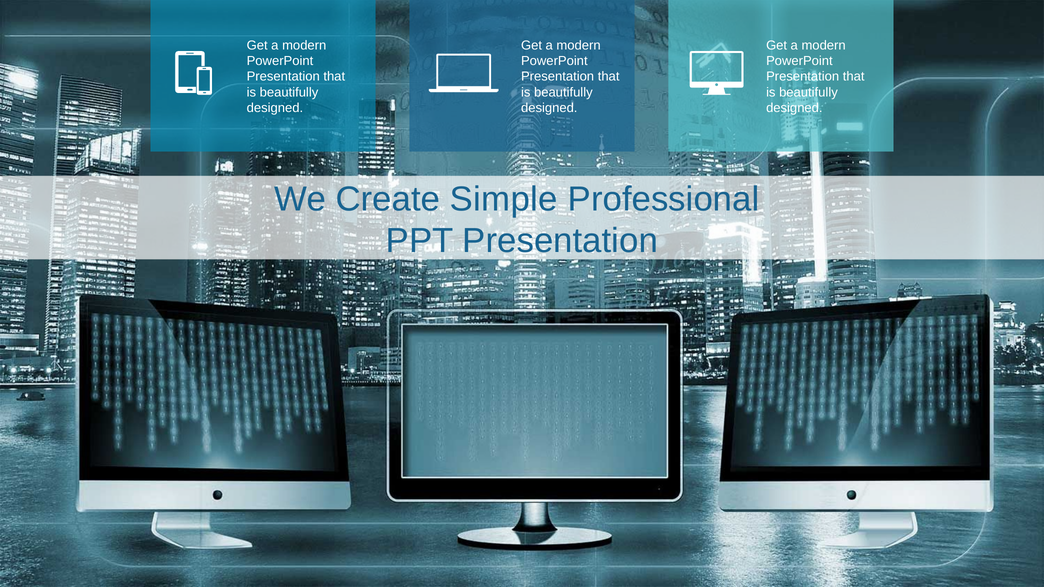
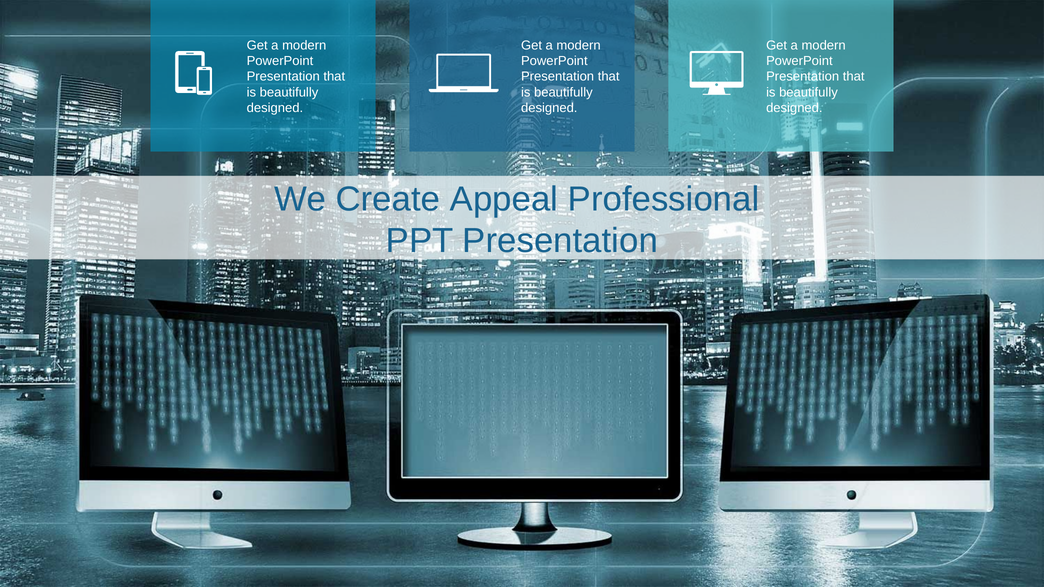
Simple: Simple -> Appeal
